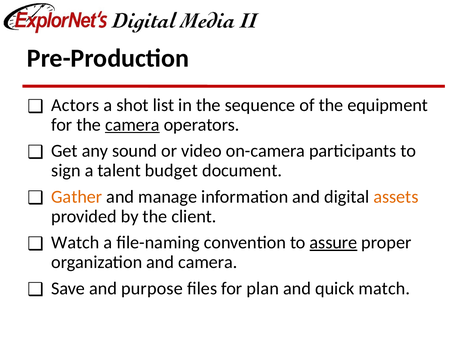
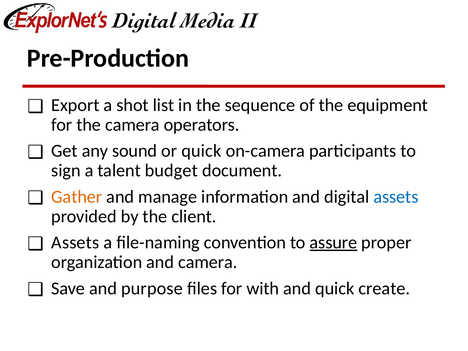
Actors: Actors -> Export
camera at (132, 125) underline: present -> none
or video: video -> quick
assets at (396, 197) colour: orange -> blue
Watch at (75, 243): Watch -> Assets
plan: plan -> with
match: match -> create
